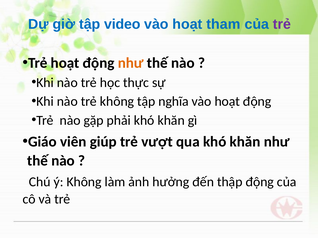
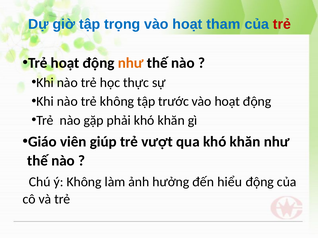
video: video -> trọng
trẻ at (282, 24) colour: purple -> red
nghĩa: nghĩa -> trước
thập: thập -> hiểu
